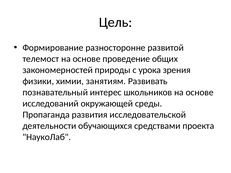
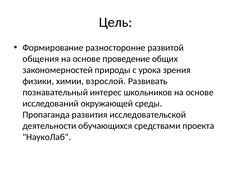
телемост: телемост -> общения
занятиям: занятиям -> взрослой
